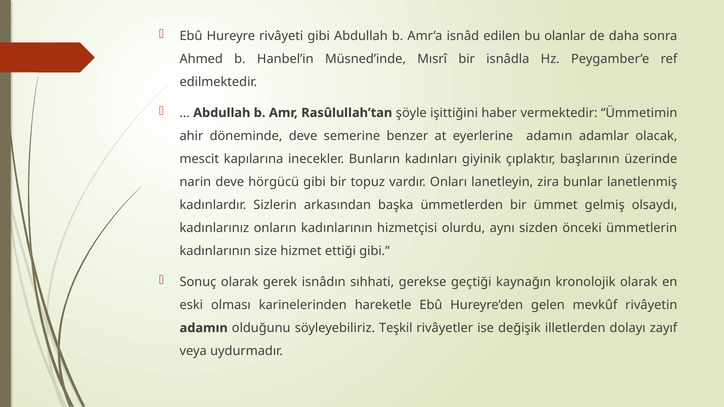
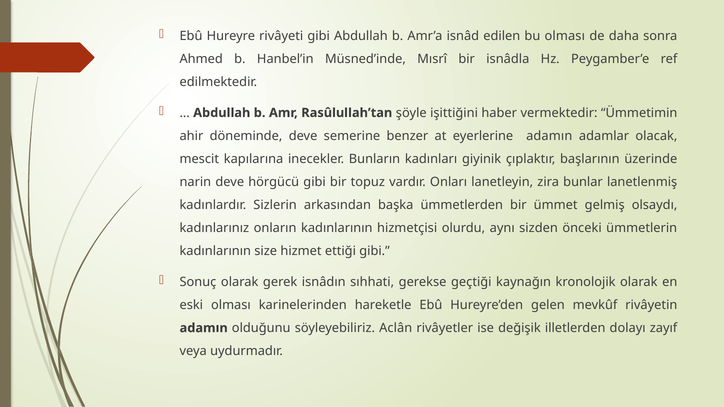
bu olanlar: olanlar -> olması
Teşkil: Teşkil -> Aclân
